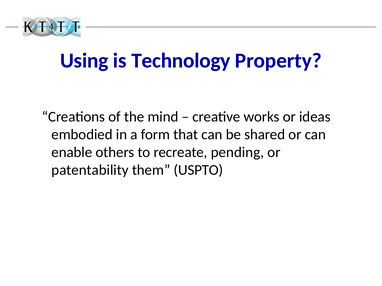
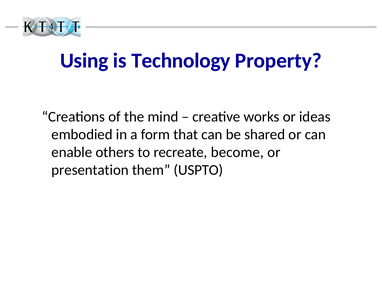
pending: pending -> become
patentability: patentability -> presentation
